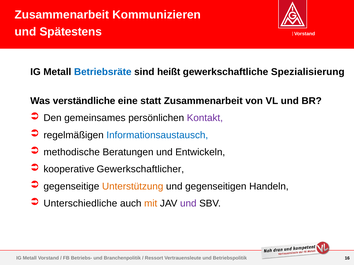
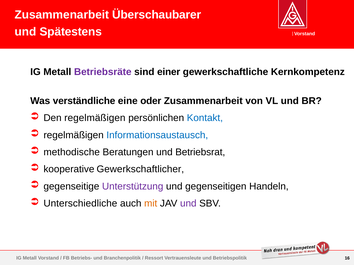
Kommunizieren: Kommunizieren -> Überschaubarer
Betriebsräte colour: blue -> purple
heißt: heißt -> einer
Spezialisierung: Spezialisierung -> Kernkompetenz
statt: statt -> oder
Den gemeinsames: gemeinsames -> regelmäßigen
Kontakt colour: purple -> blue
Entwickeln: Entwickeln -> Betriebsrat
Unterstützung colour: orange -> purple
